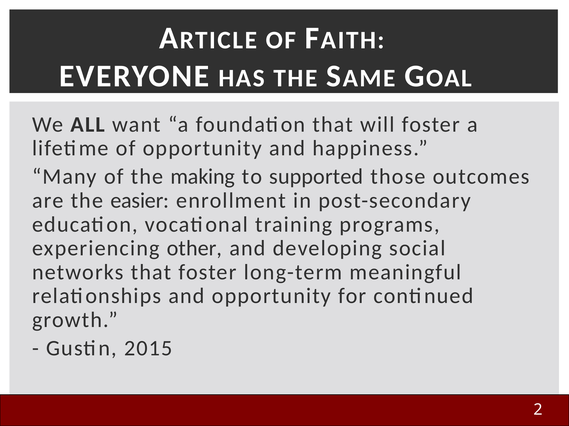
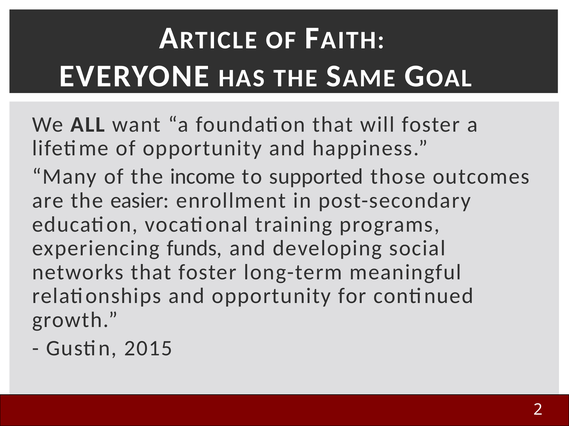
making: making -> income
other: other -> funds
